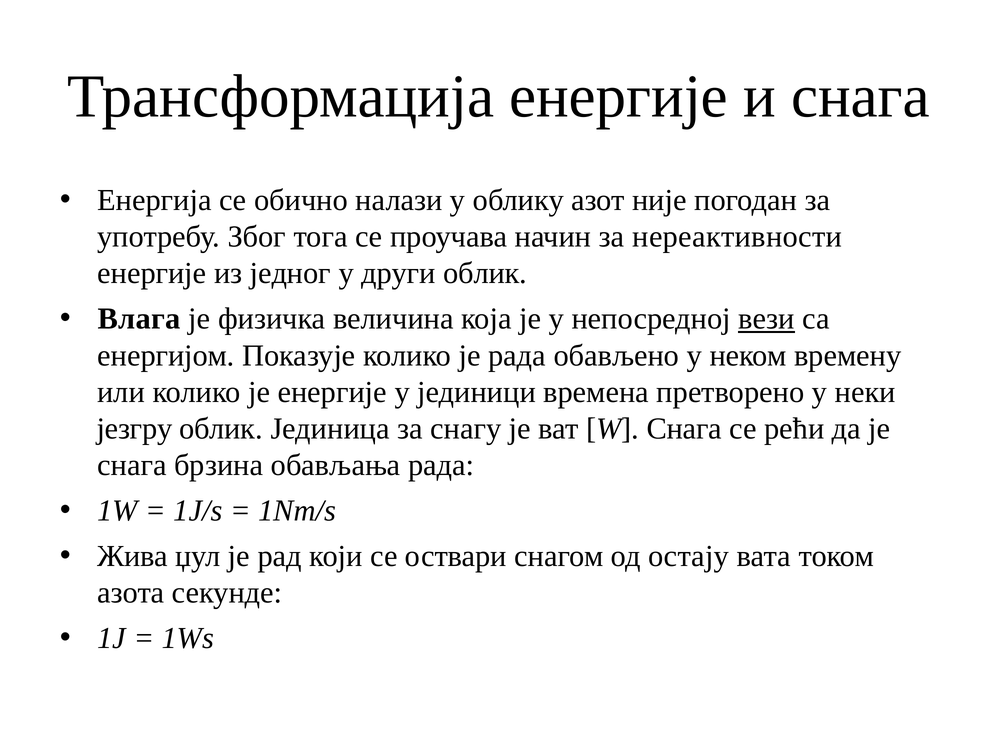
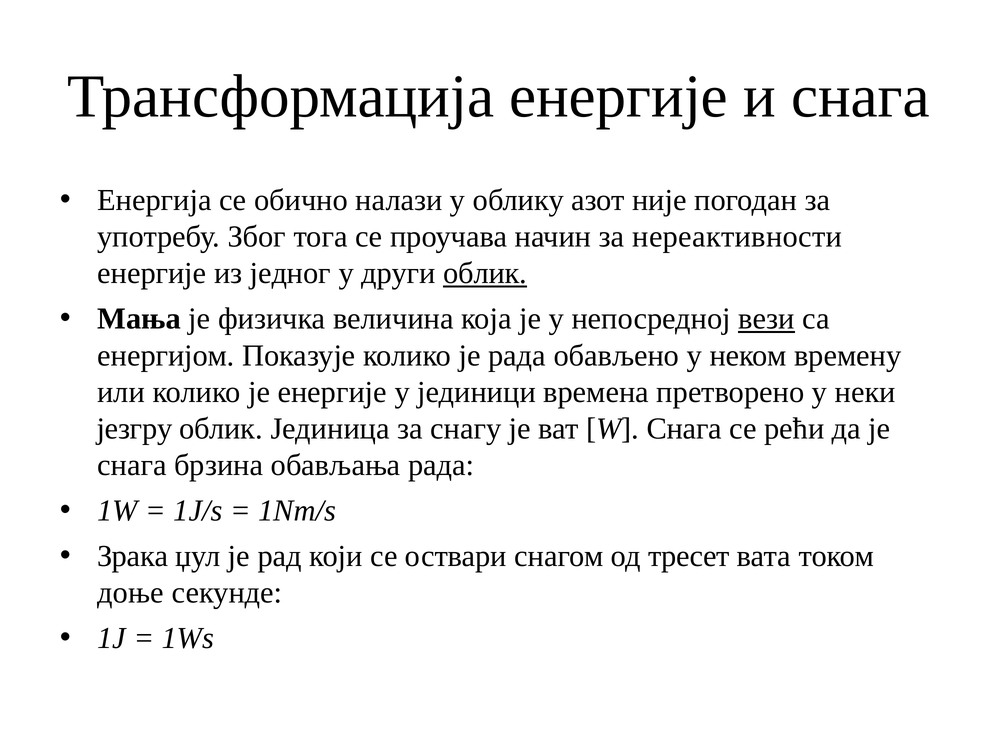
облик at (485, 273) underline: none -> present
Влага: Влага -> Мања
Жива: Жива -> Зрака
остају: остају -> тресет
азота: азота -> доње
